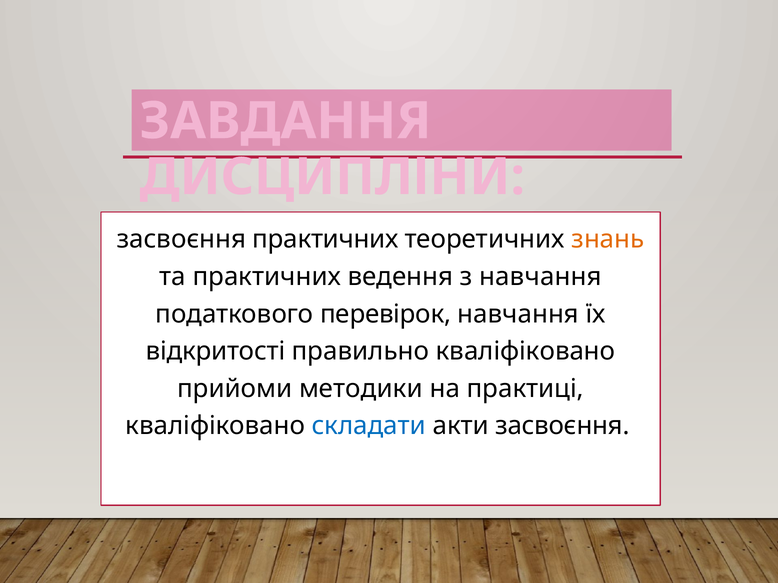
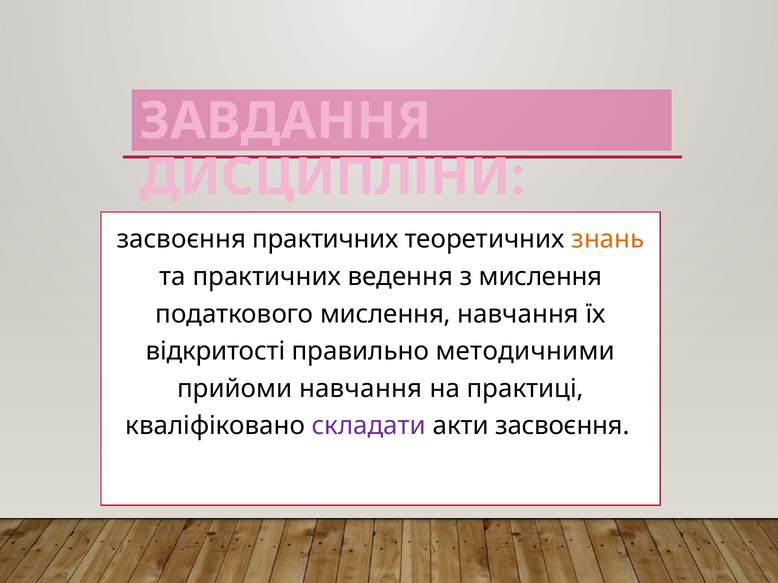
з навчання: навчання -> мислення
податкового перевірок: перевірок -> мислення
правильно кваліфіковано: кваліфіковано -> методичними
прийоми методики: методики -> навчання
складати colour: blue -> purple
